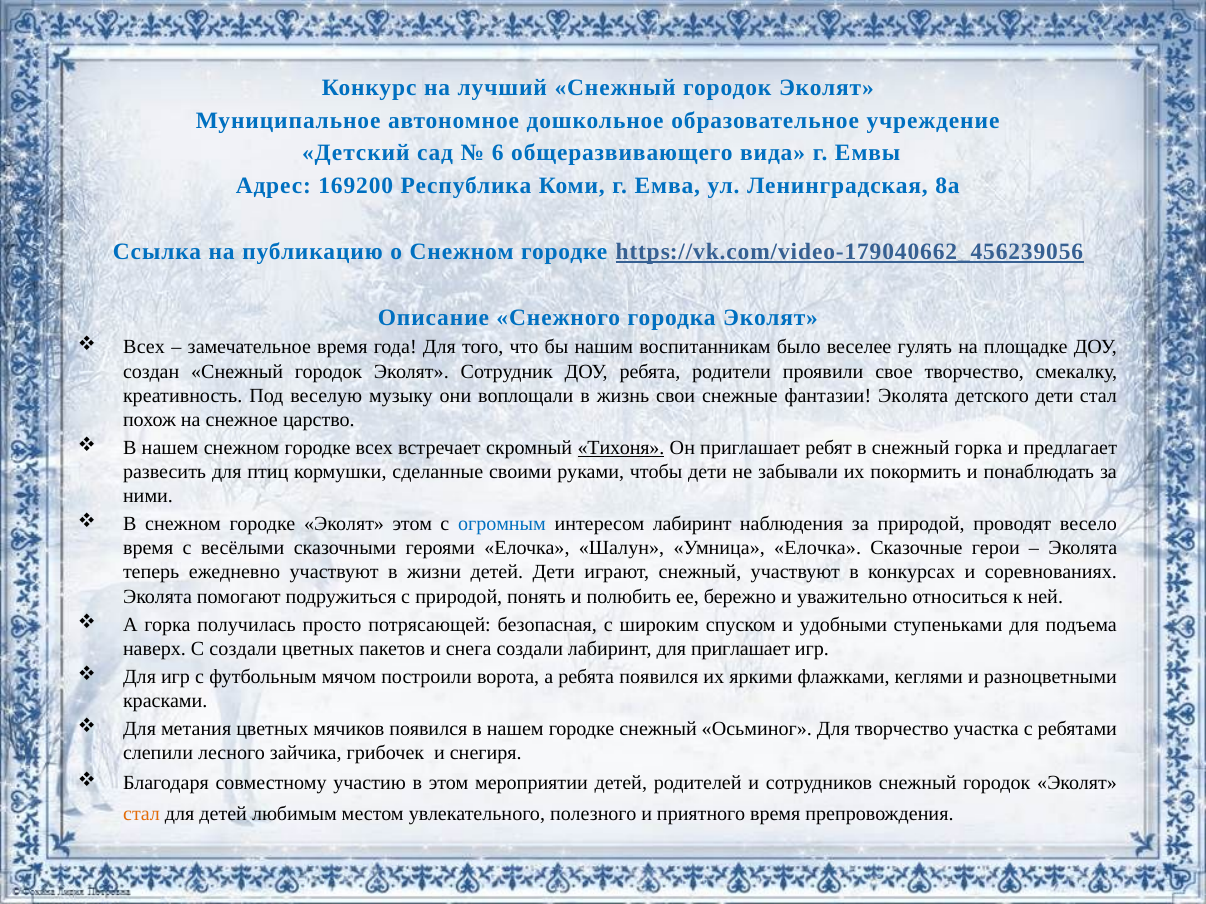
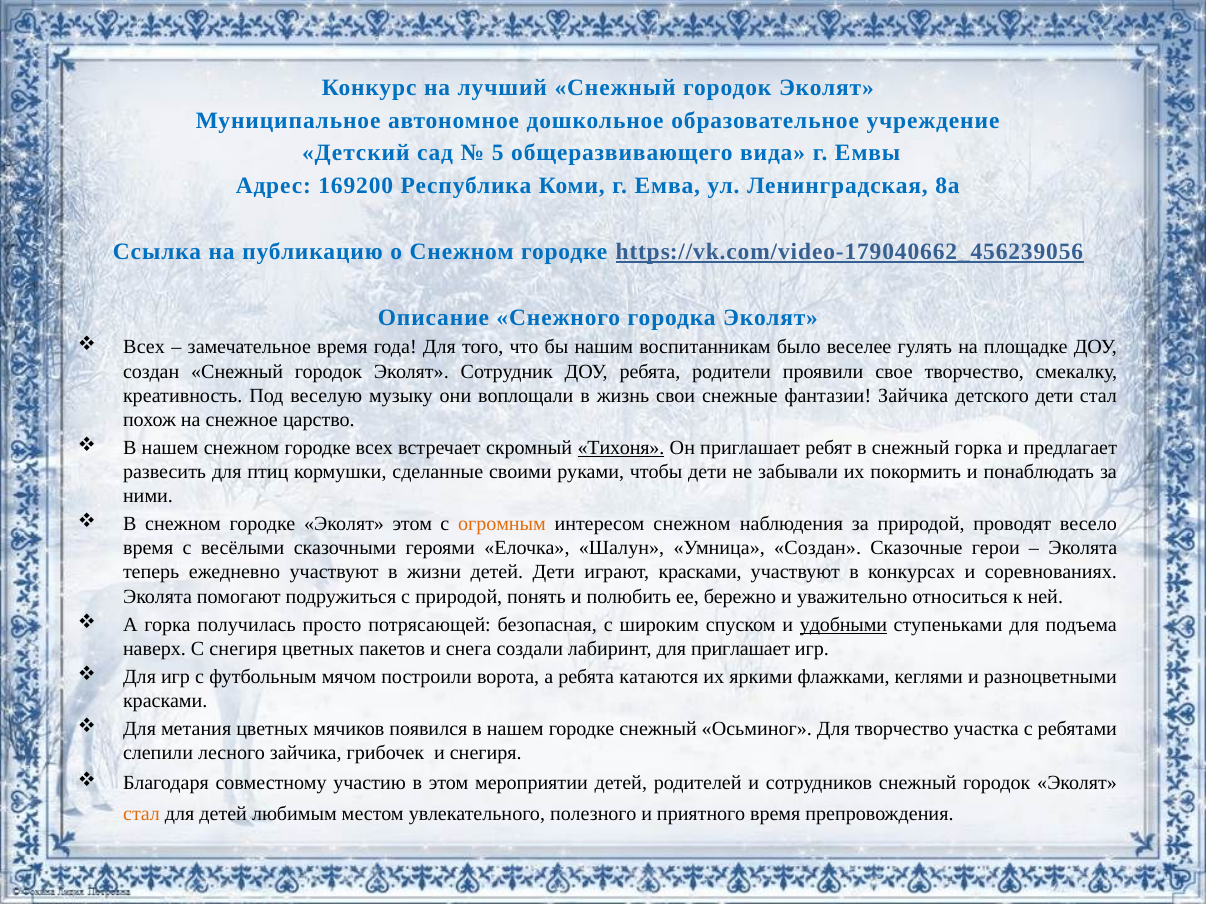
6: 6 -> 5
фантазии Эколята: Эколята -> Зайчика
огромным colour: blue -> orange
интересом лабиринт: лабиринт -> снежном
Умница Елочка: Елочка -> Создан
играют снежный: снежный -> красками
удобными underline: none -> present
С создали: создали -> снегиря
ребята появился: появился -> катаются
